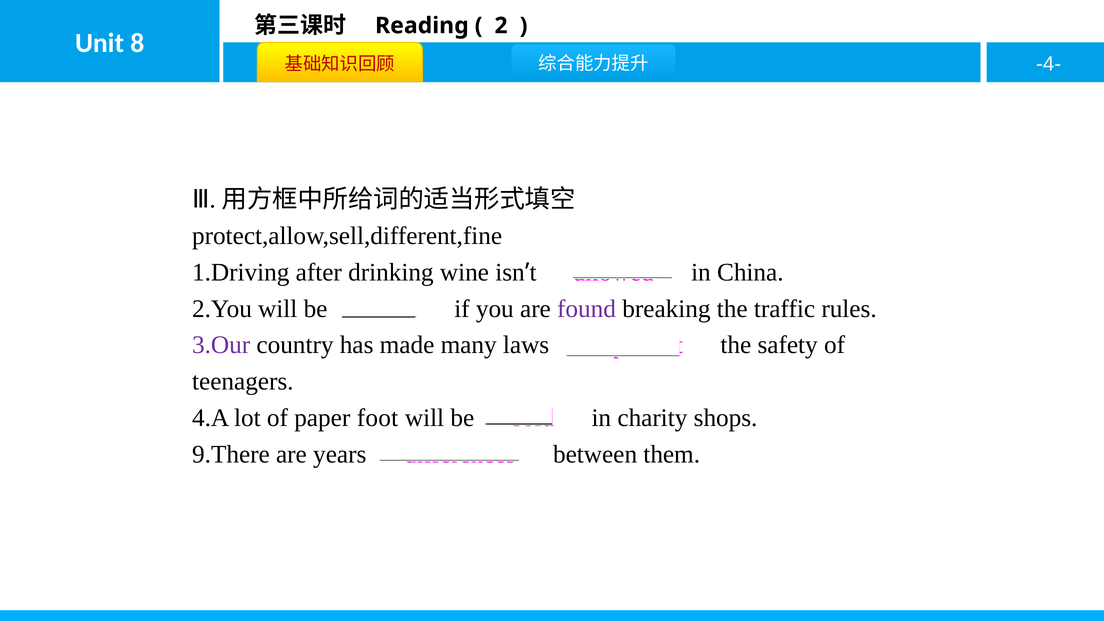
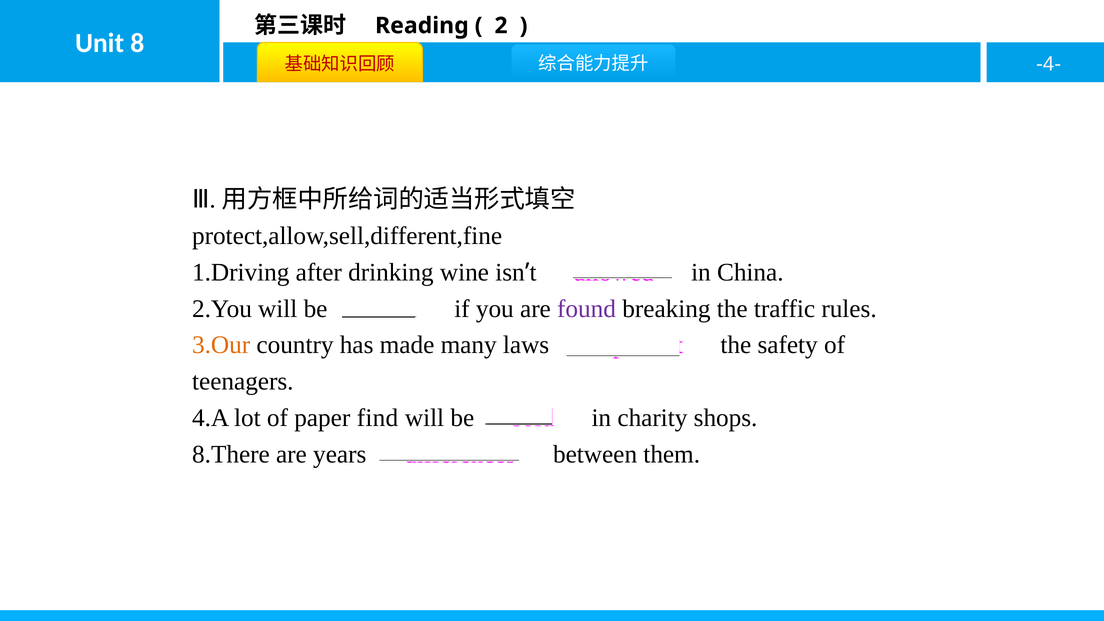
3.Our colour: purple -> orange
foot: foot -> find
9.There: 9.There -> 8.There
